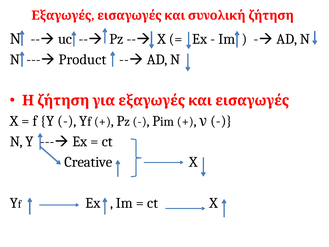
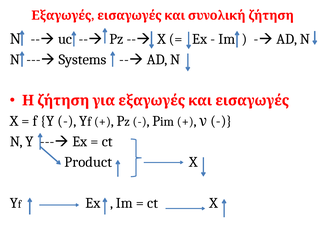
Product: Product -> Systems
Creative: Creative -> Product
